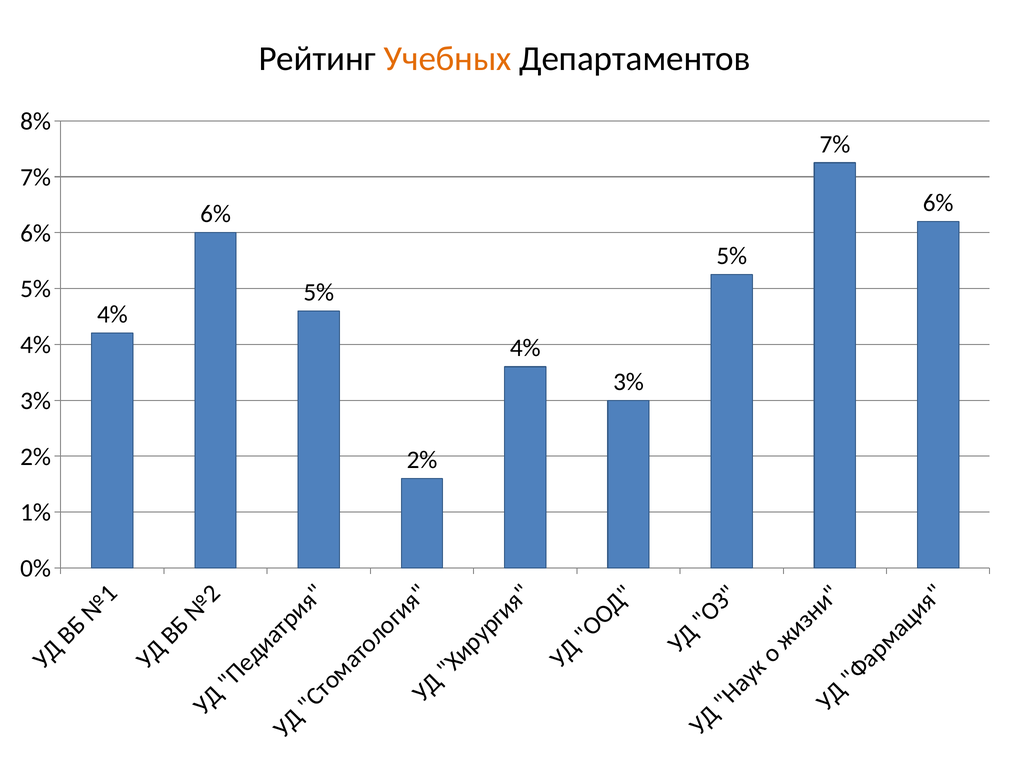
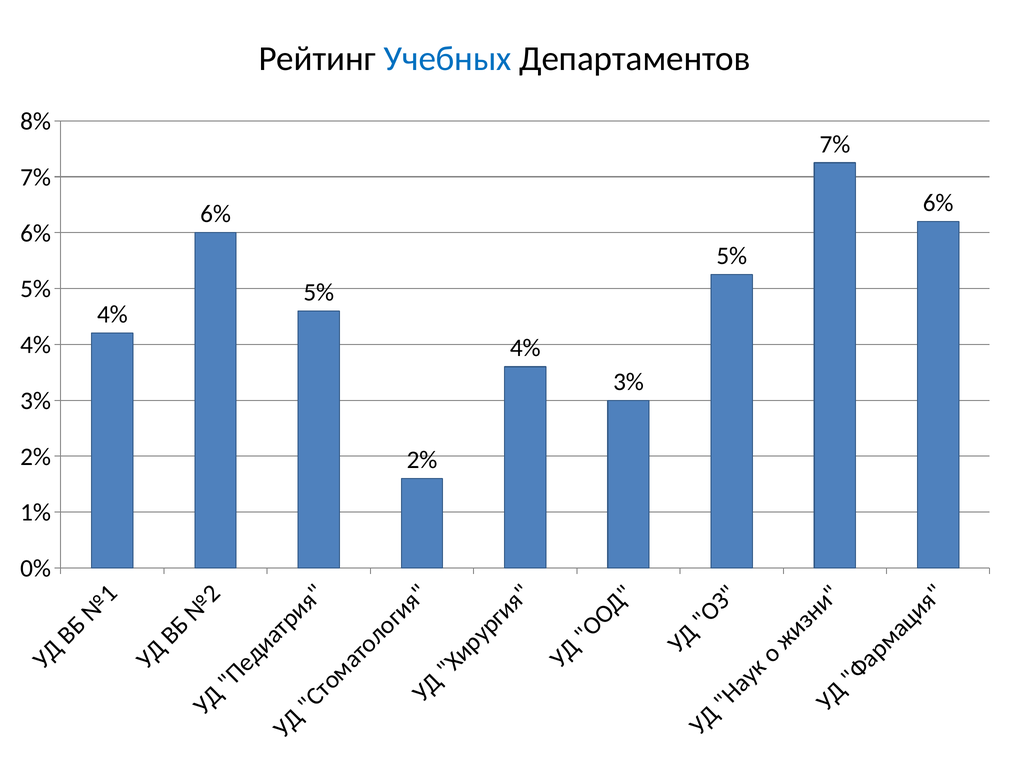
Учебных colour: orange -> blue
